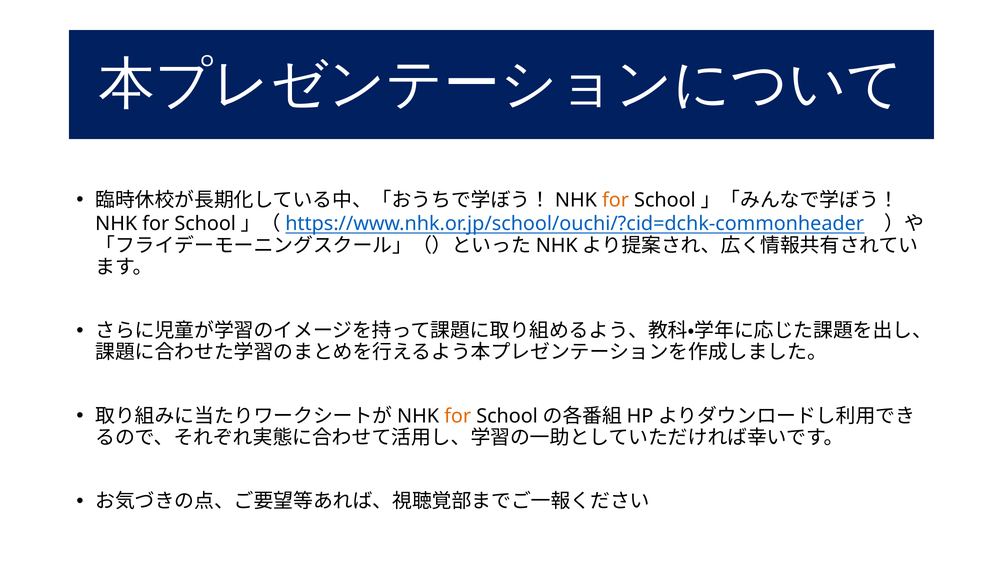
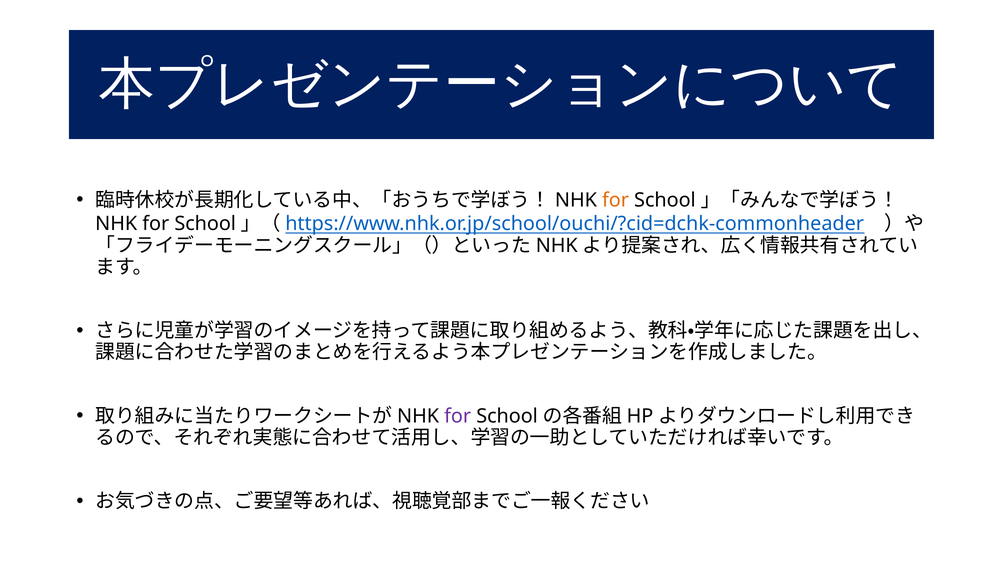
for at (458, 416) colour: orange -> purple
